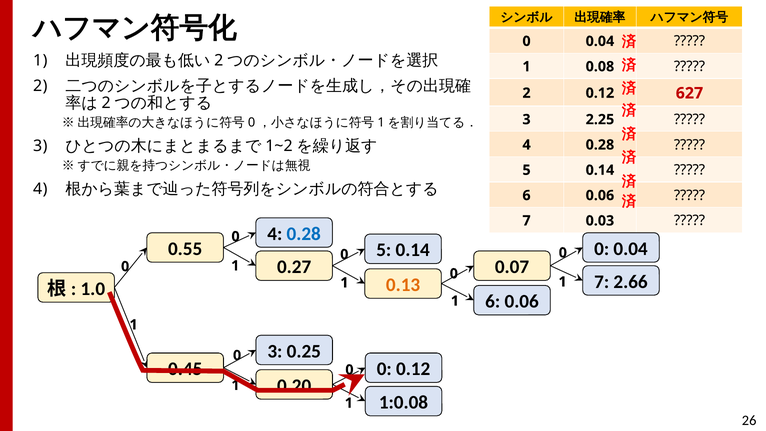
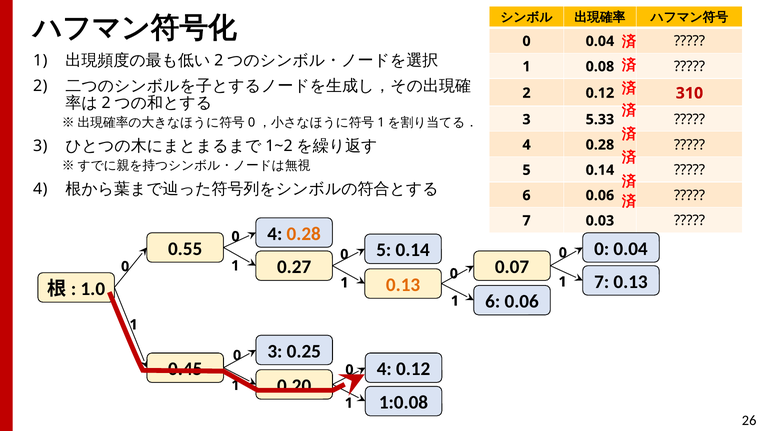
627: 627 -> 310
2.25: 2.25 -> 5.33
0.28 at (304, 234) colour: blue -> orange
7 2.66: 2.66 -> 0.13
0 at (384, 369): 0 -> 4
